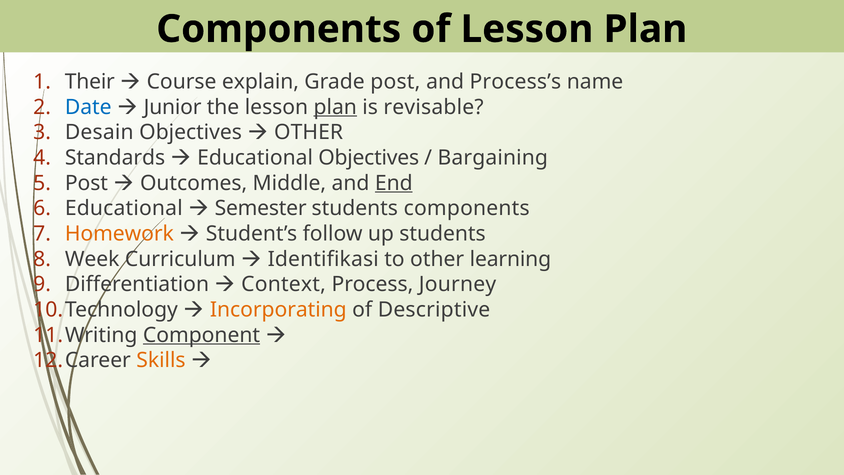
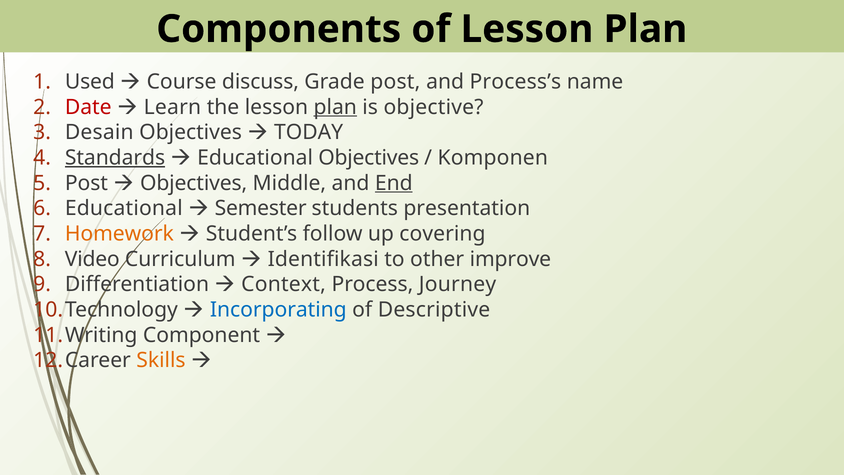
Their: Their -> Used
explain: explain -> discuss
Date colour: blue -> red
Junior: Junior -> Learn
revisable: revisable -> objective
OTHER at (309, 132): OTHER -> TODAY
Standards underline: none -> present
Bargaining: Bargaining -> Komponen
Outcomes at (194, 183): Outcomes -> Objectives
students components: components -> presentation
up students: students -> covering
Week: Week -> Video
learning: learning -> improve
Incorporating colour: orange -> blue
Component underline: present -> none
